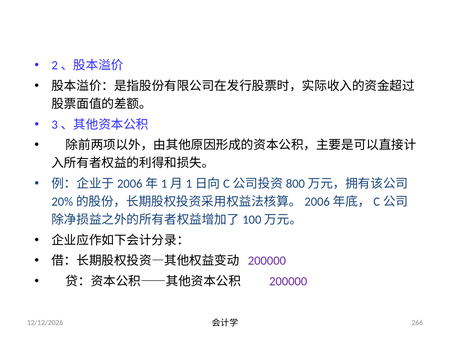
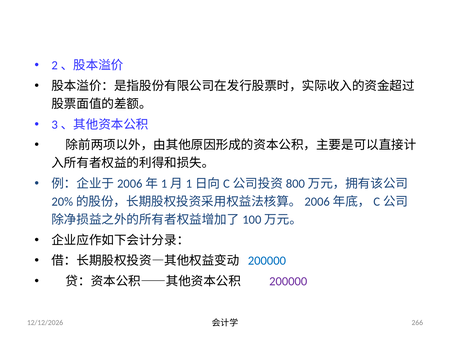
200000 at (267, 260) colour: purple -> blue
